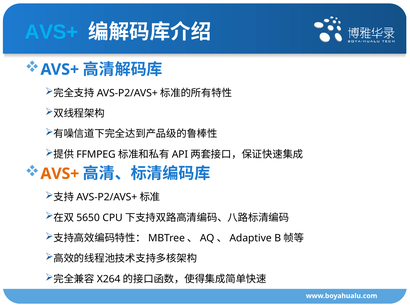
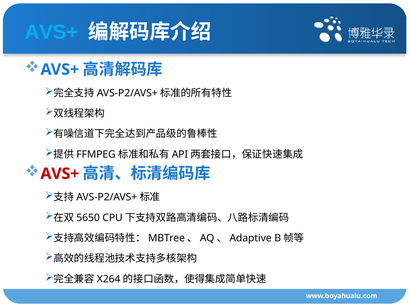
AVS+ at (60, 174) colour: orange -> red
